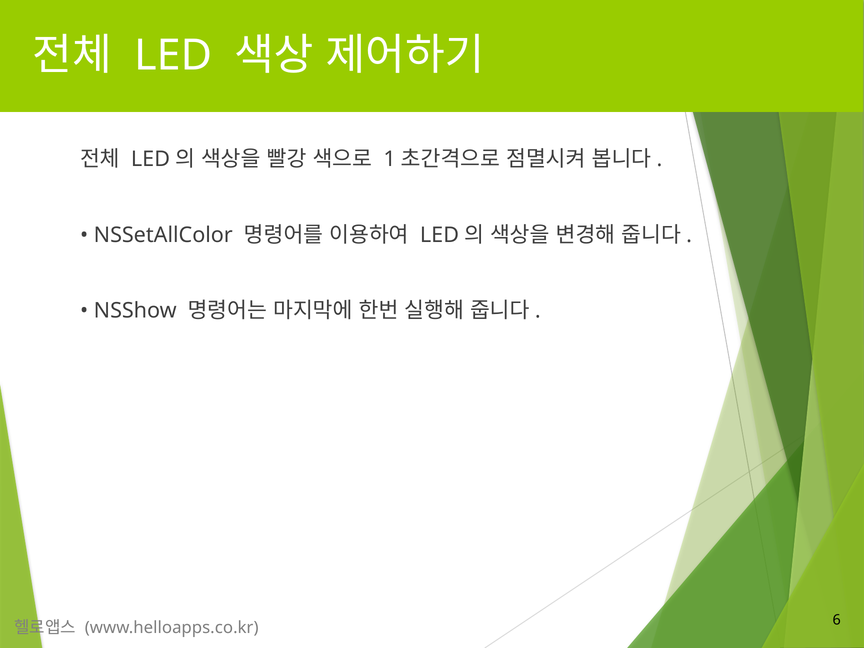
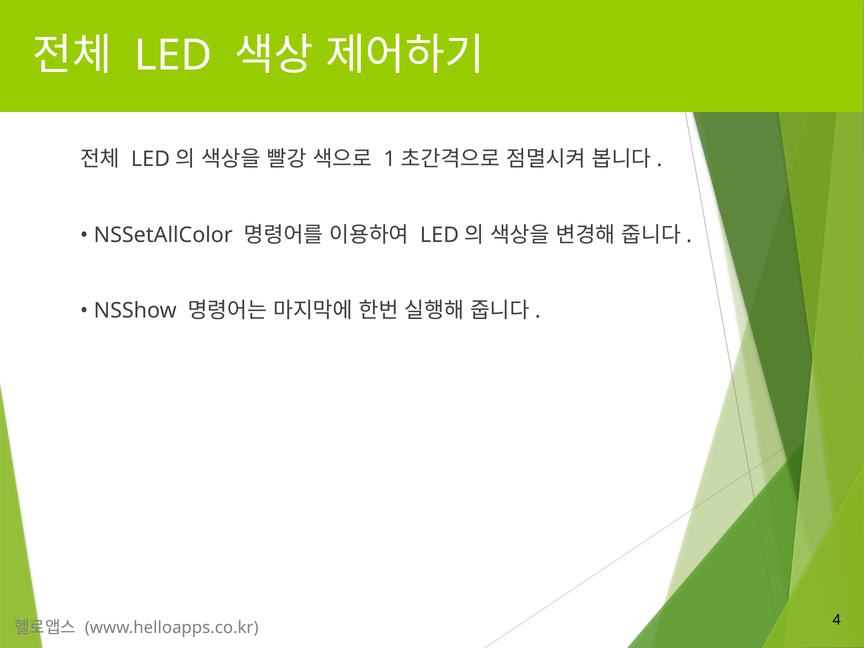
6: 6 -> 4
